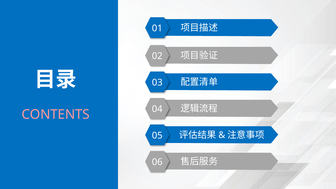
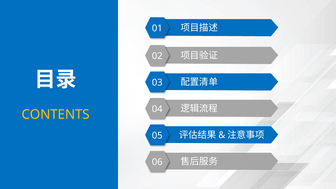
CONTENTS colour: pink -> yellow
